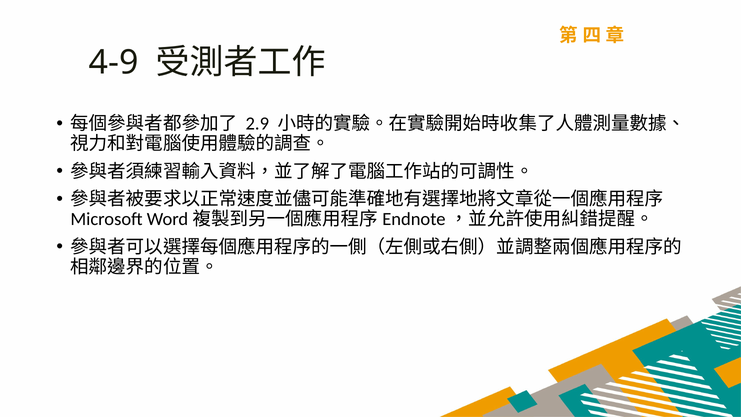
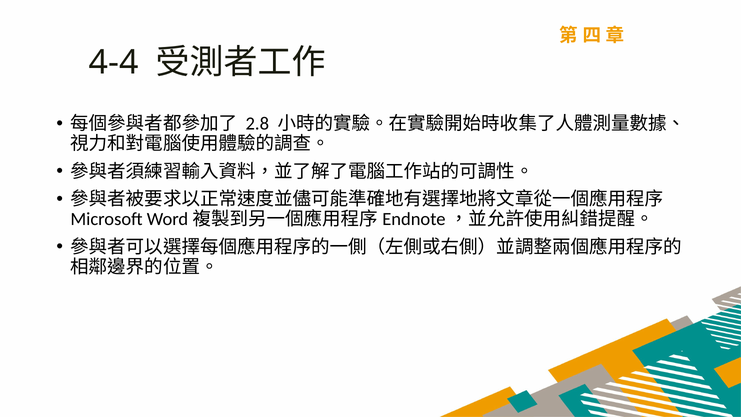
4-9: 4-9 -> 4-4
2.9: 2.9 -> 2.8
